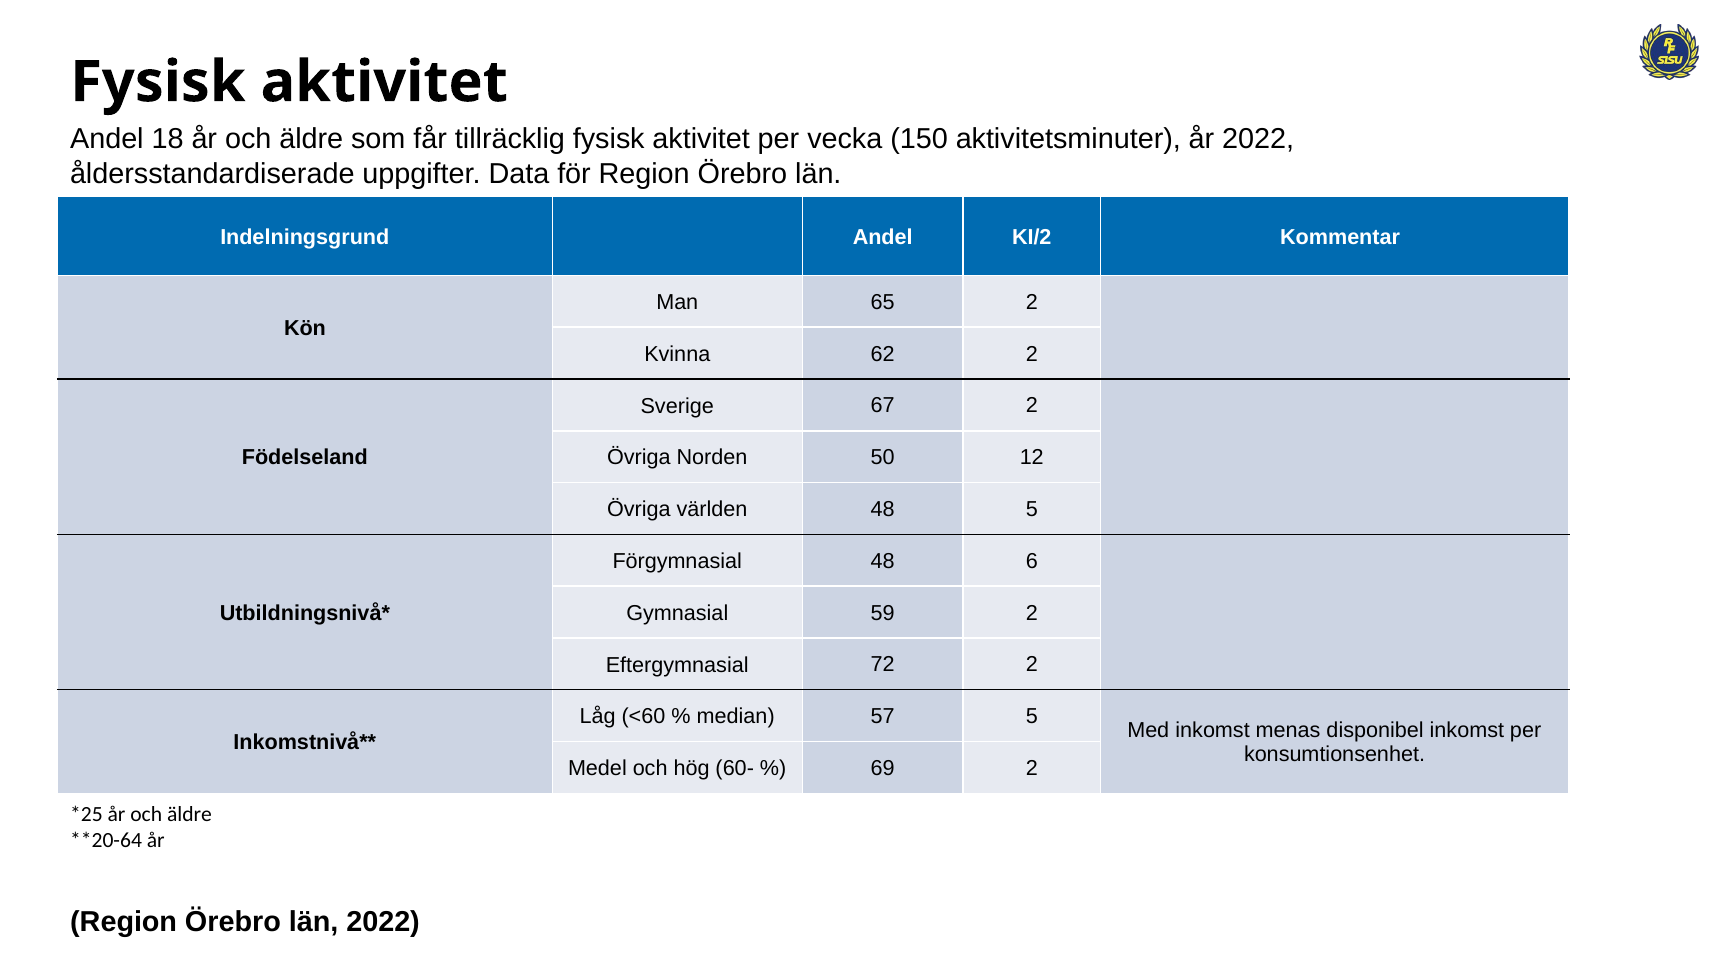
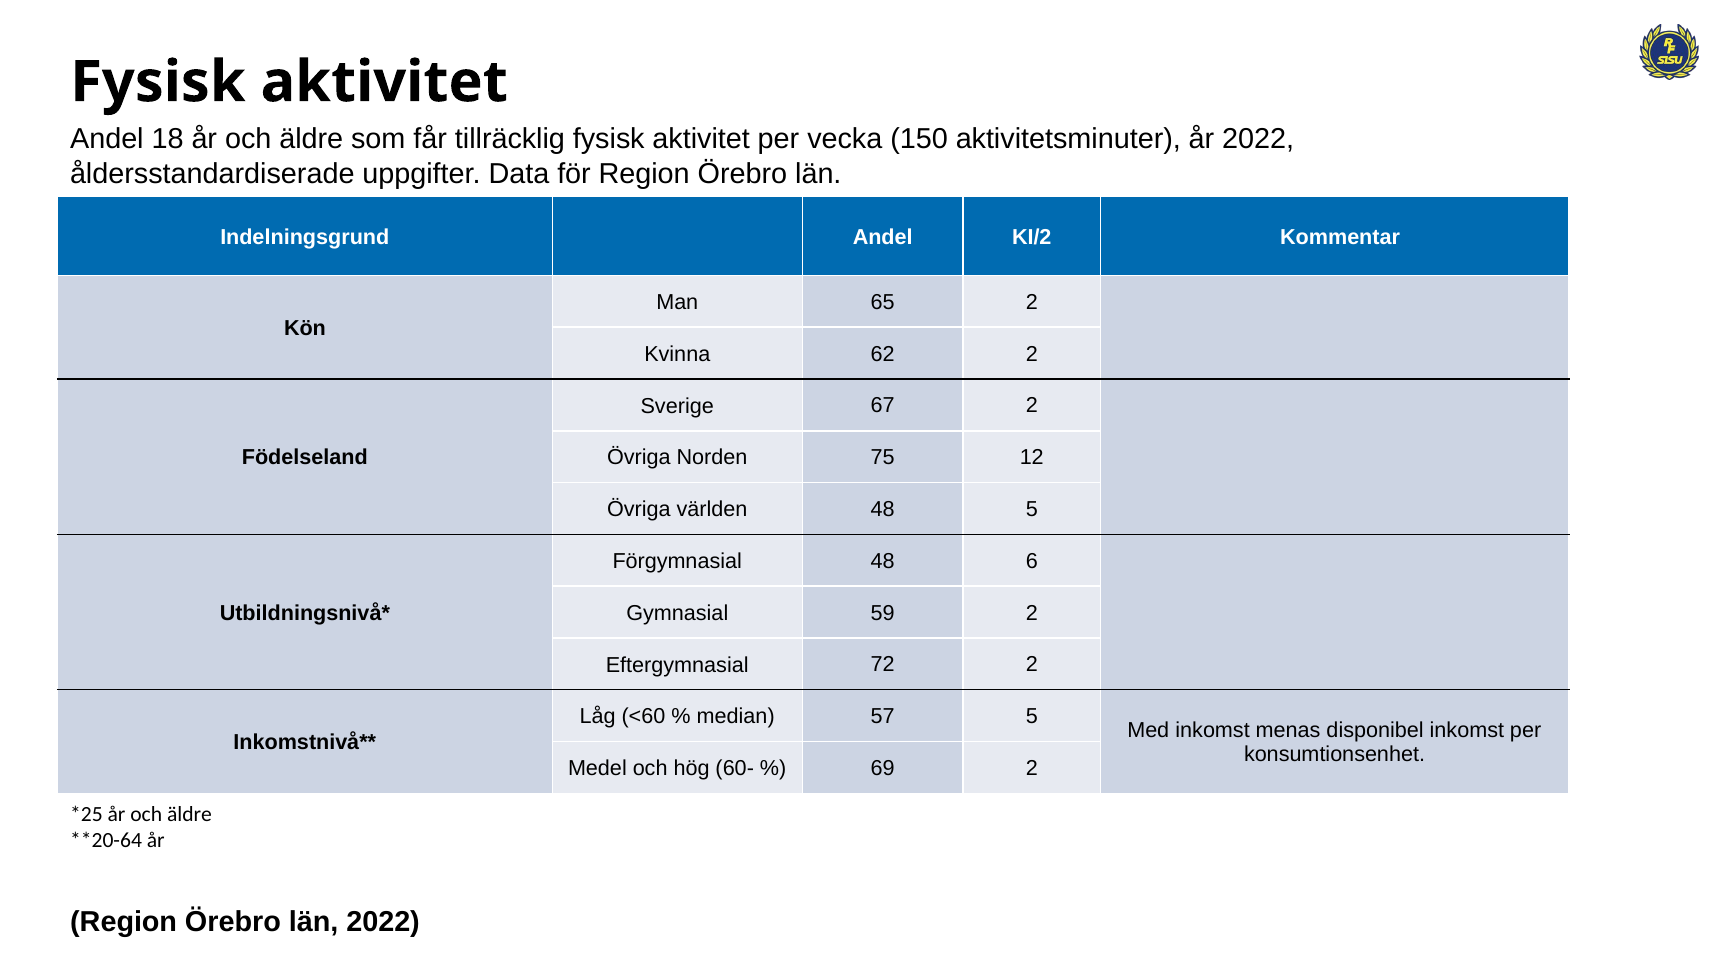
50: 50 -> 75
